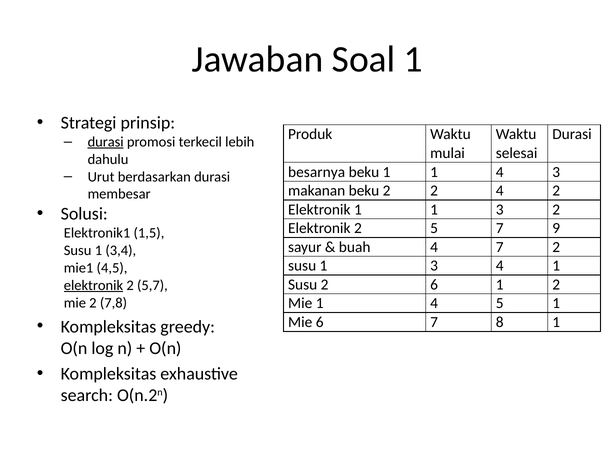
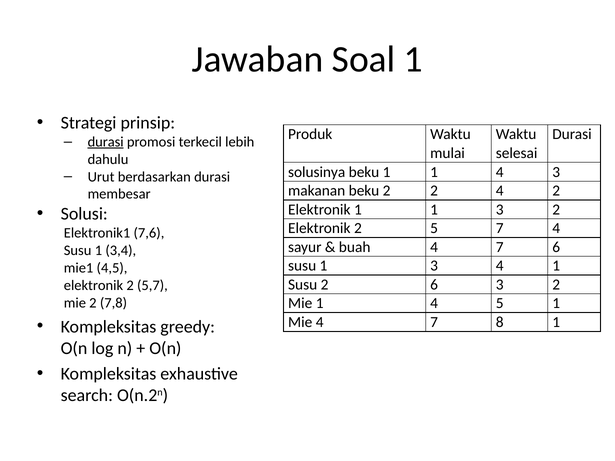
besarnya: besarnya -> solusinya
7 9: 9 -> 4
1,5: 1,5 -> 7,6
7 2: 2 -> 6
6 1: 1 -> 3
elektronik at (93, 286) underline: present -> none
Mie 6: 6 -> 4
